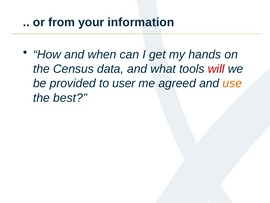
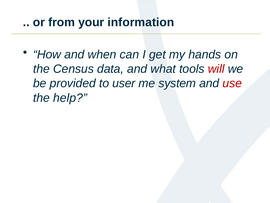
agreed: agreed -> system
use colour: orange -> red
best: best -> help
